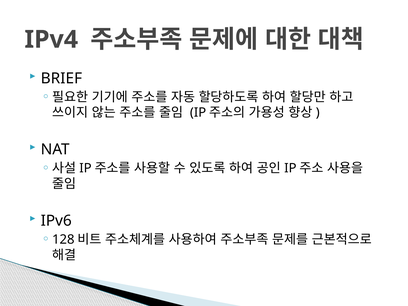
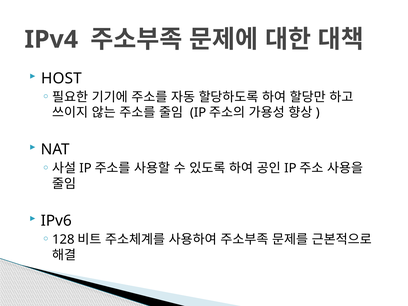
BRIEF: BRIEF -> HOST
